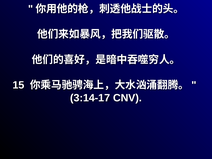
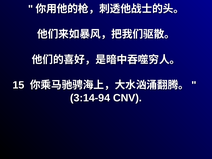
3:14-17: 3:14-17 -> 3:14-94
